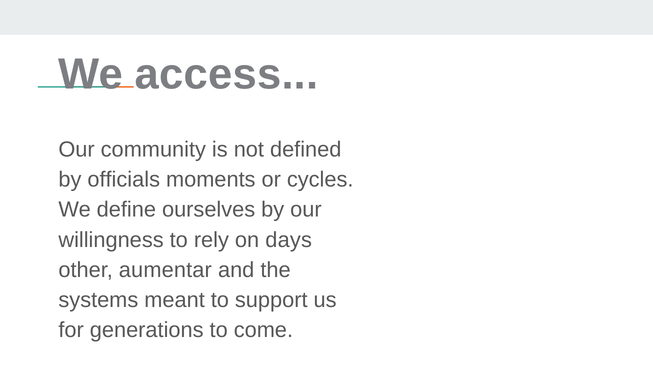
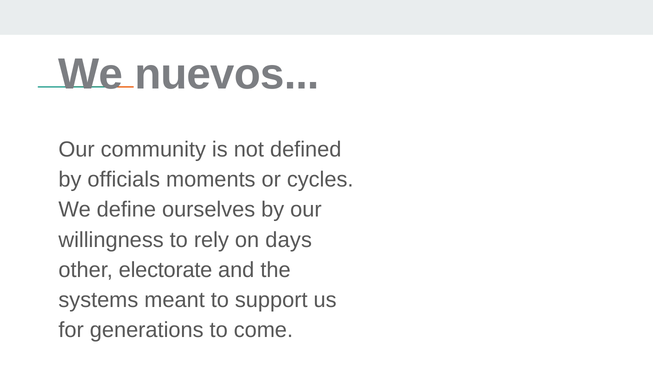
access: access -> nuevos
aumentar: aumentar -> electorate
